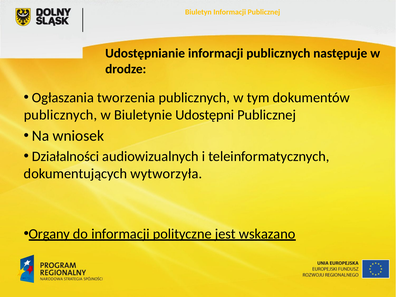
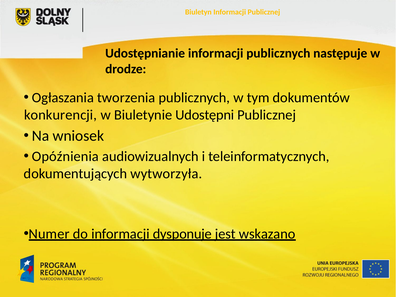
publicznych at (60, 115): publicznych -> konkurencji
Działalności: Działalności -> Opóźnienia
Organy: Organy -> Numer
polityczne: polityczne -> dysponuje
